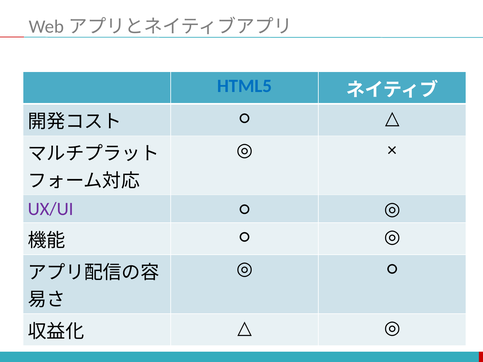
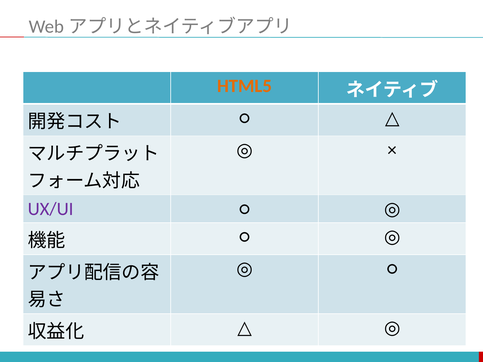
HTML5 colour: blue -> orange
